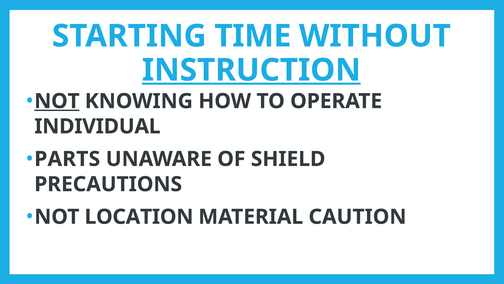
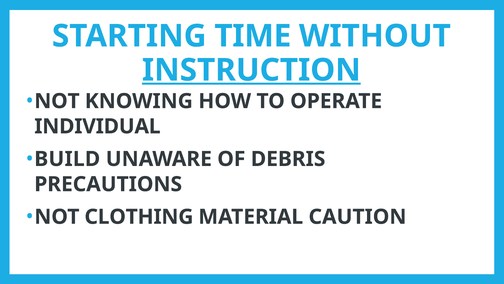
NOT at (57, 101) underline: present -> none
PARTS: PARTS -> BUILD
SHIELD: SHIELD -> DEBRIS
LOCATION: LOCATION -> CLOTHING
